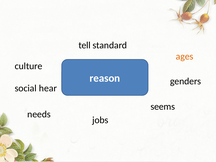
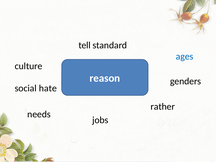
ages colour: orange -> blue
hear: hear -> hate
seems: seems -> rather
